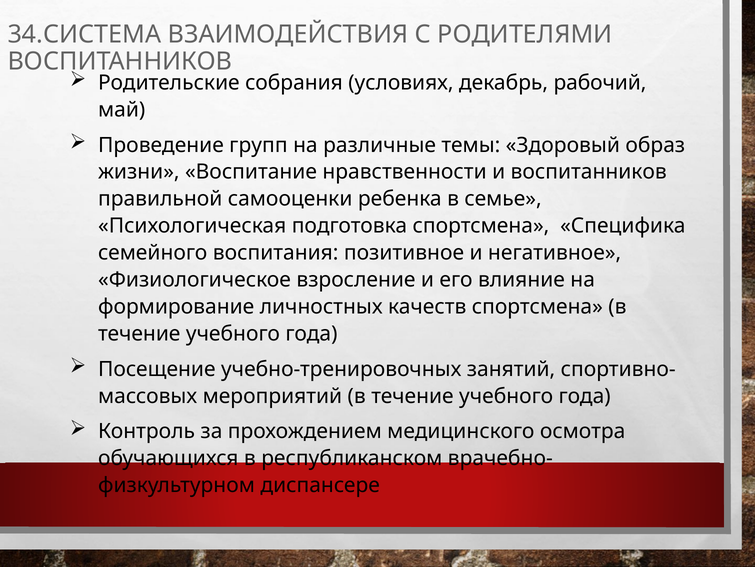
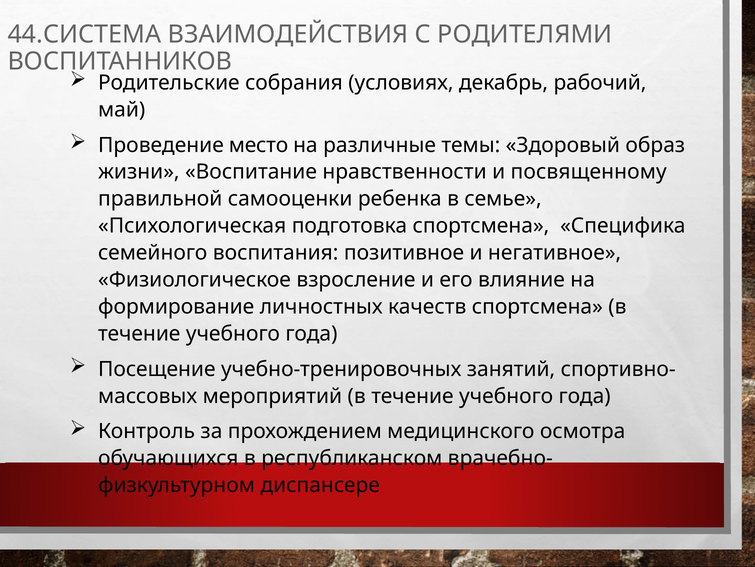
34.СИСТЕМА: 34.СИСТЕМА -> 44.СИСТЕМА
групп: групп -> место
и воспитанников: воспитанников -> посвященному
